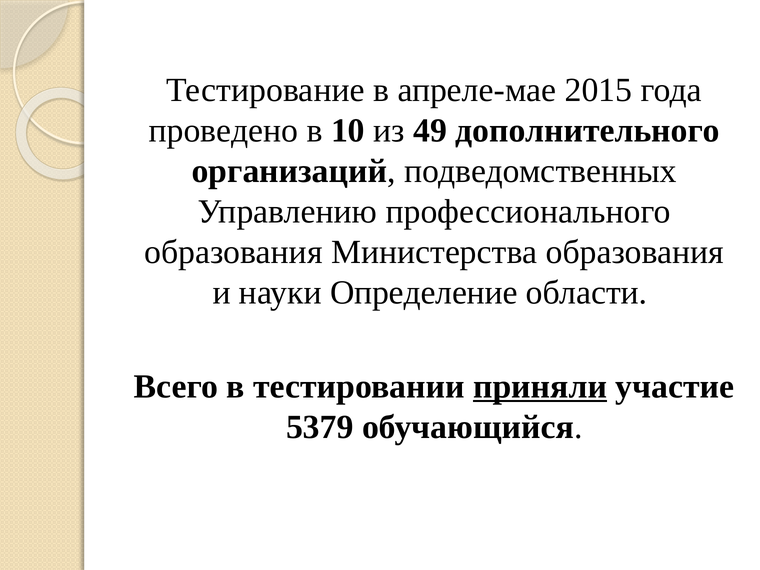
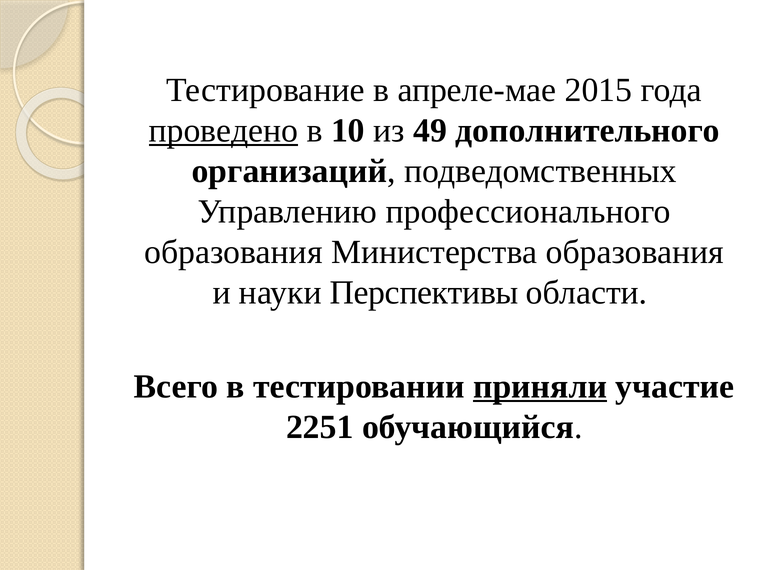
проведено underline: none -> present
Определение: Определение -> Перспективы
5379: 5379 -> 2251
